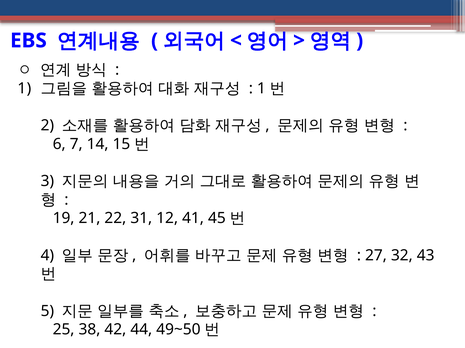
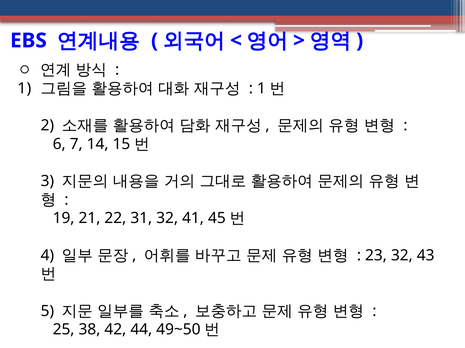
31 12: 12 -> 32
27: 27 -> 23
